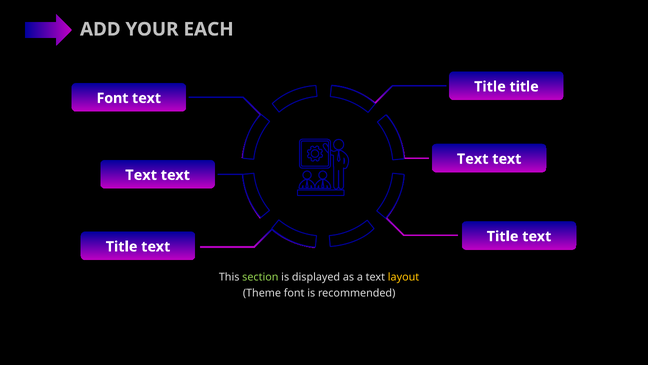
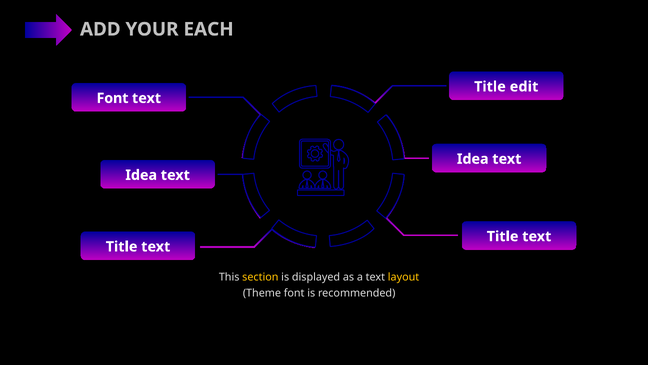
title at (524, 87): title -> edit
Text at (473, 159): Text -> Idea
Text at (141, 175): Text -> Idea
section colour: light green -> yellow
